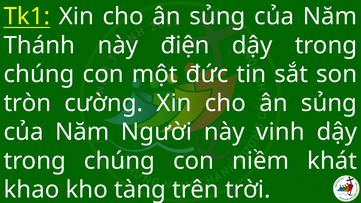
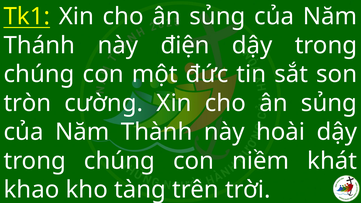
Người: Người -> Thành
vinh: vinh -> hoài
